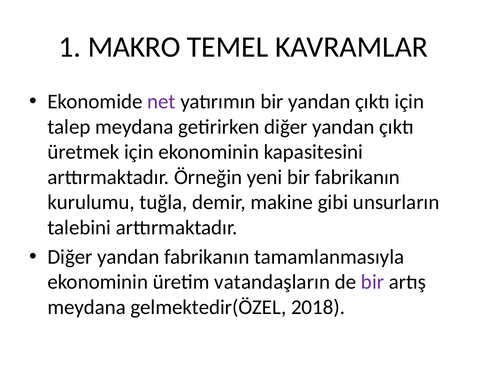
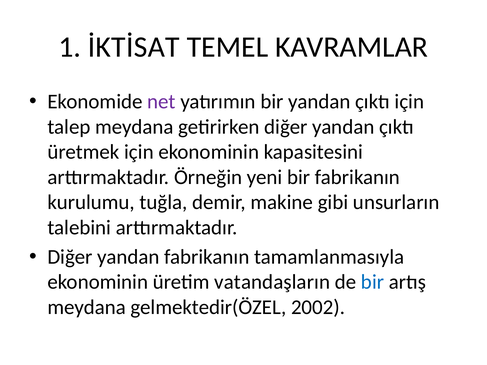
MAKRO: MAKRO -> İKTİSAT
bir at (373, 282) colour: purple -> blue
2018: 2018 -> 2002
